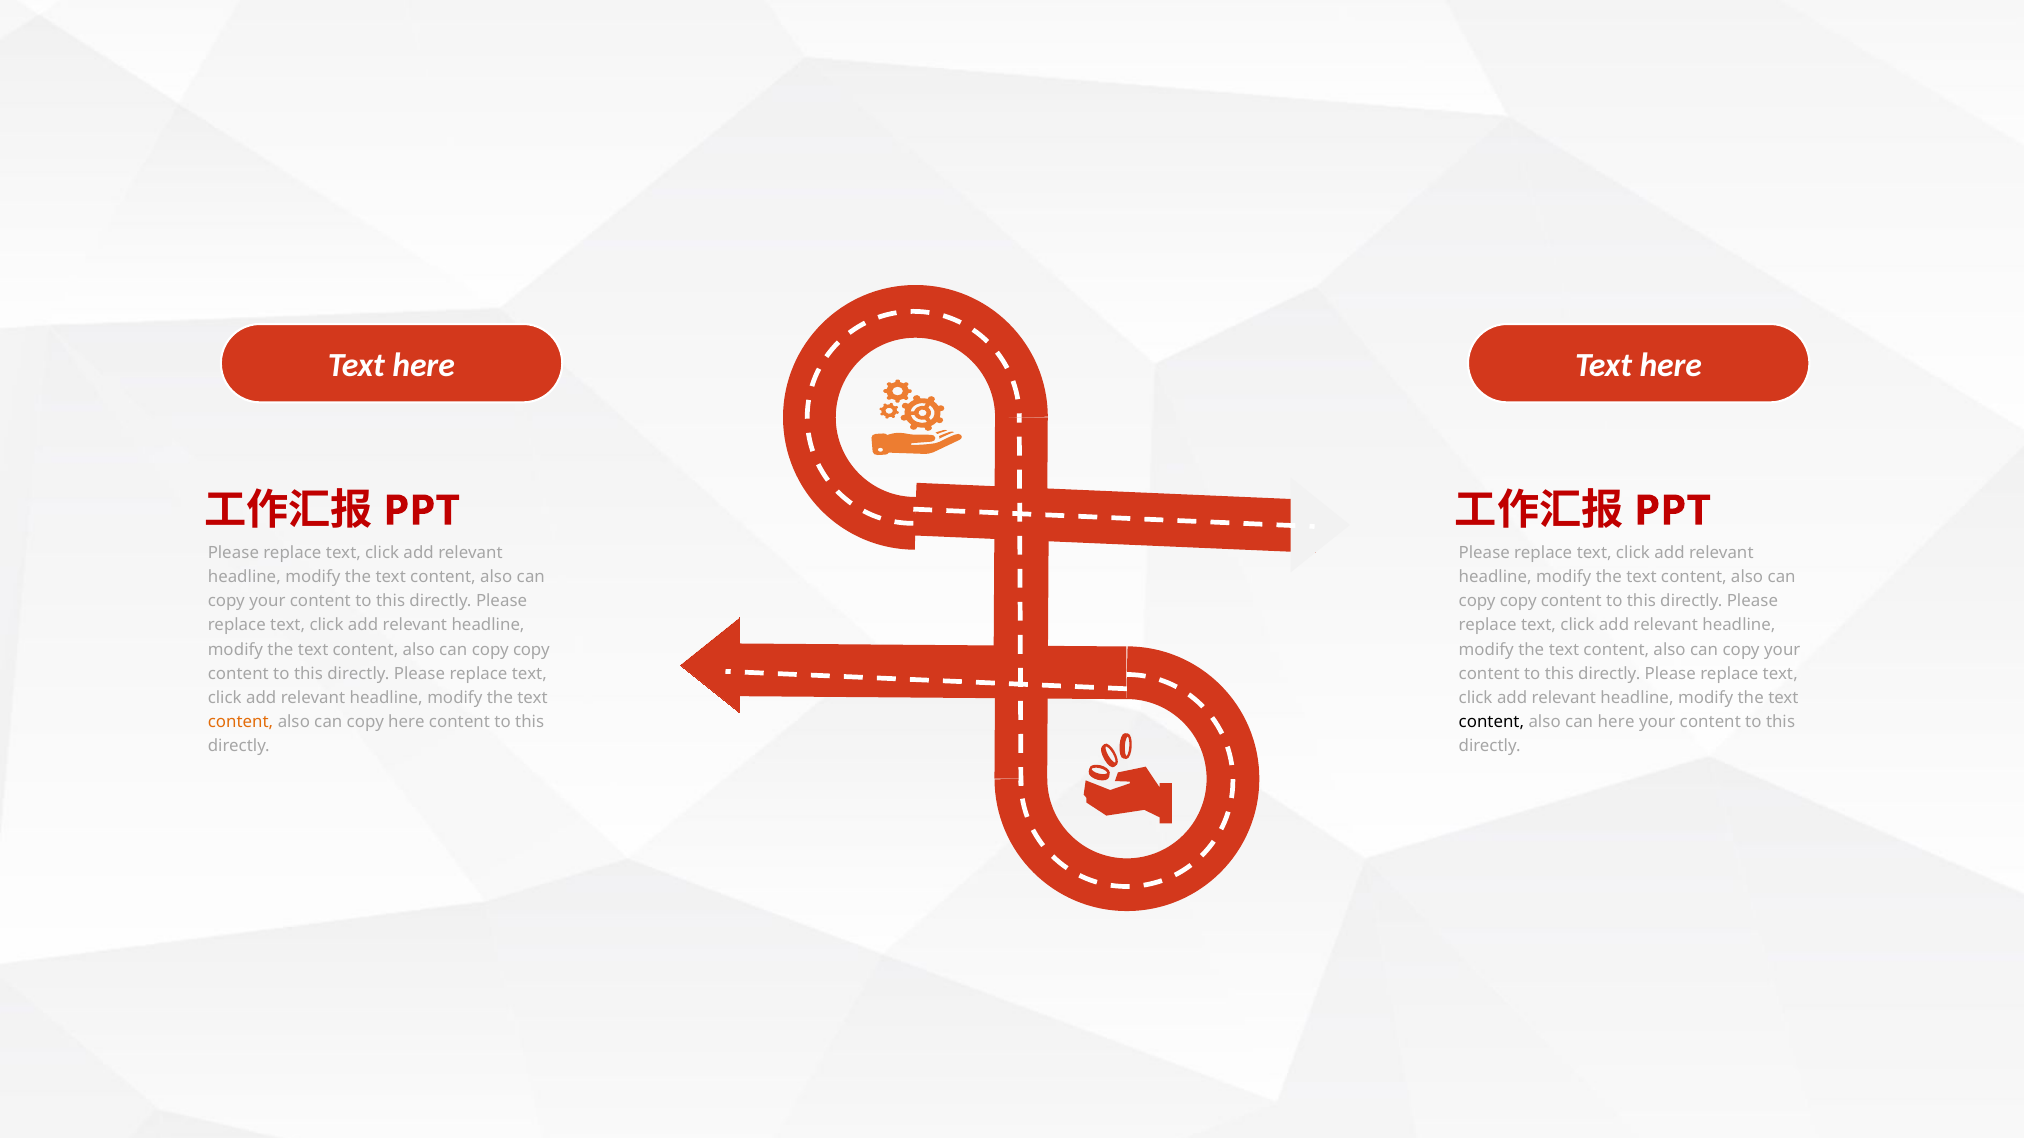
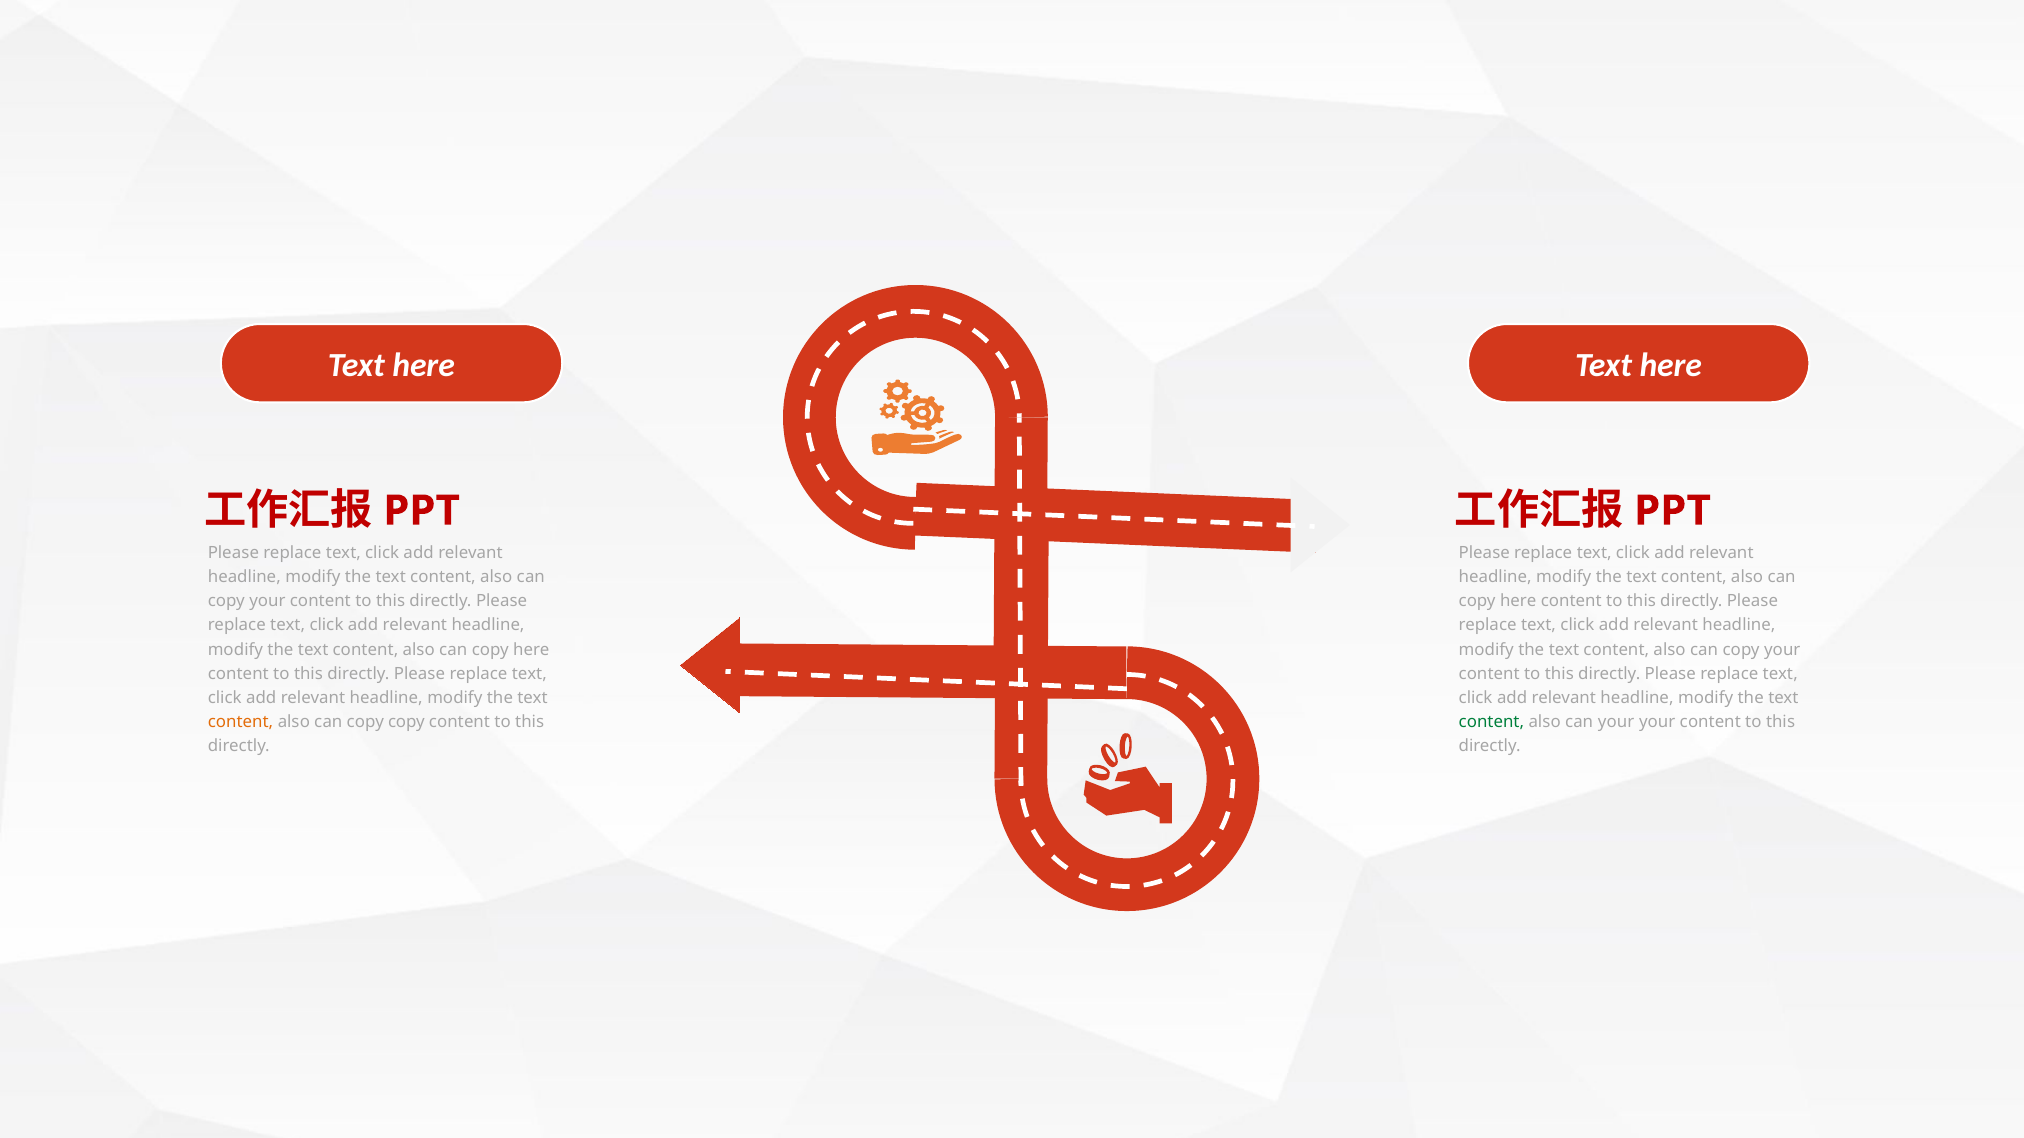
copy at (1518, 601): copy -> here
copy at (531, 650): copy -> here
copy here: here -> copy
content at (1491, 722) colour: black -> green
can here: here -> your
